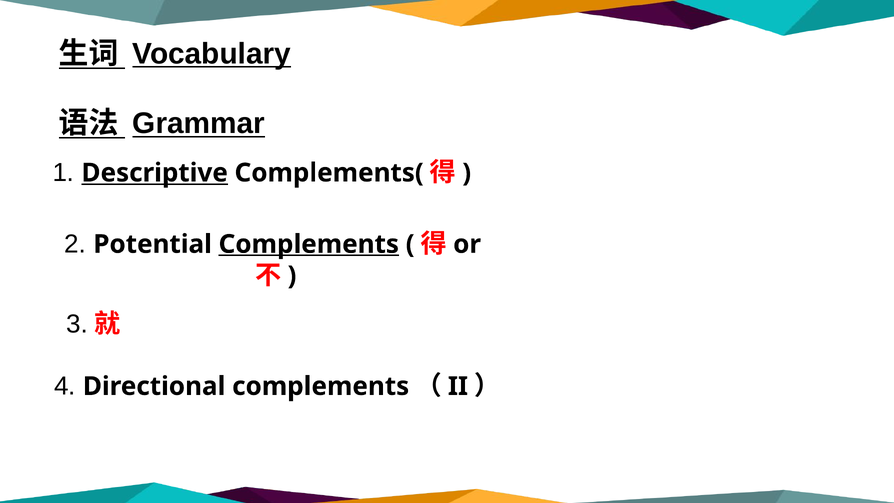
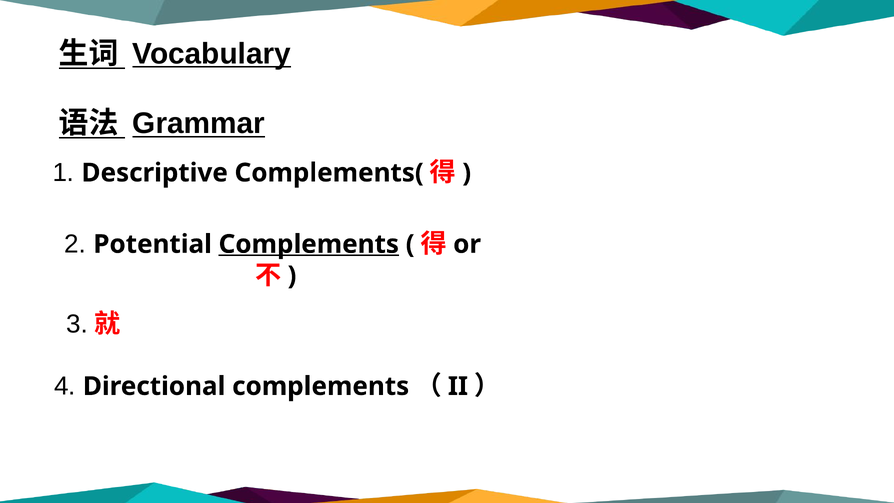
Descriptive underline: present -> none
